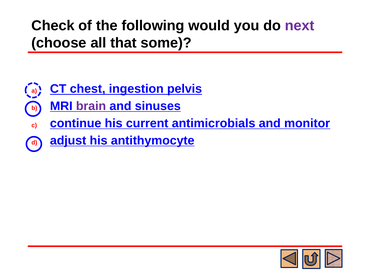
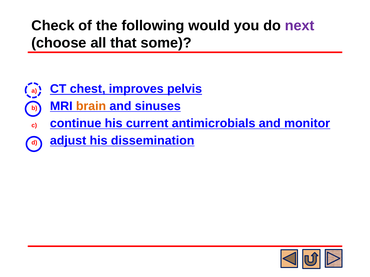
ingestion: ingestion -> improves
brain colour: purple -> orange
antithymocyte: antithymocyte -> dissemination
